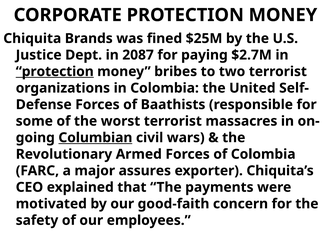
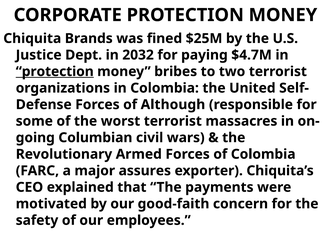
2087: 2087 -> 2032
$2.7M: $2.7M -> $4.7M
Baathists: Baathists -> Although
Columbian underline: present -> none
